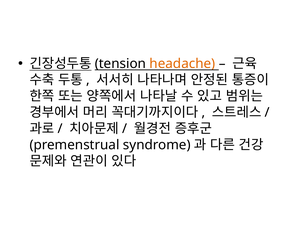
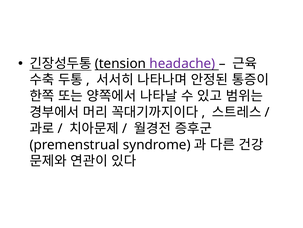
headache colour: orange -> purple
